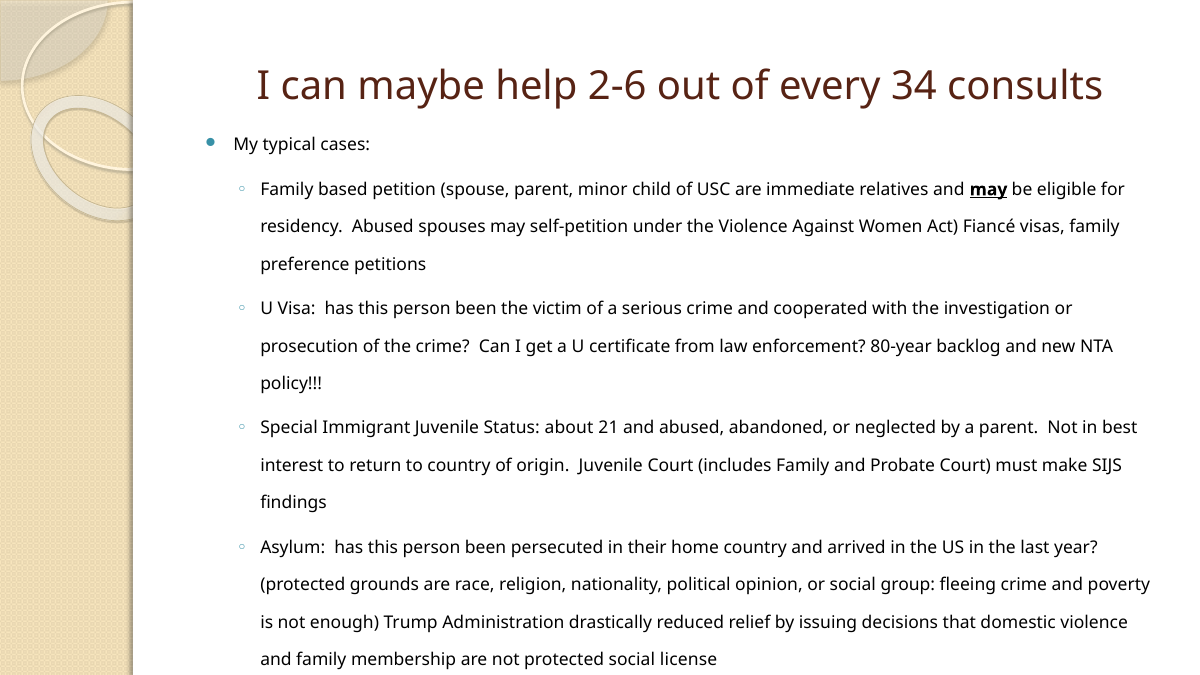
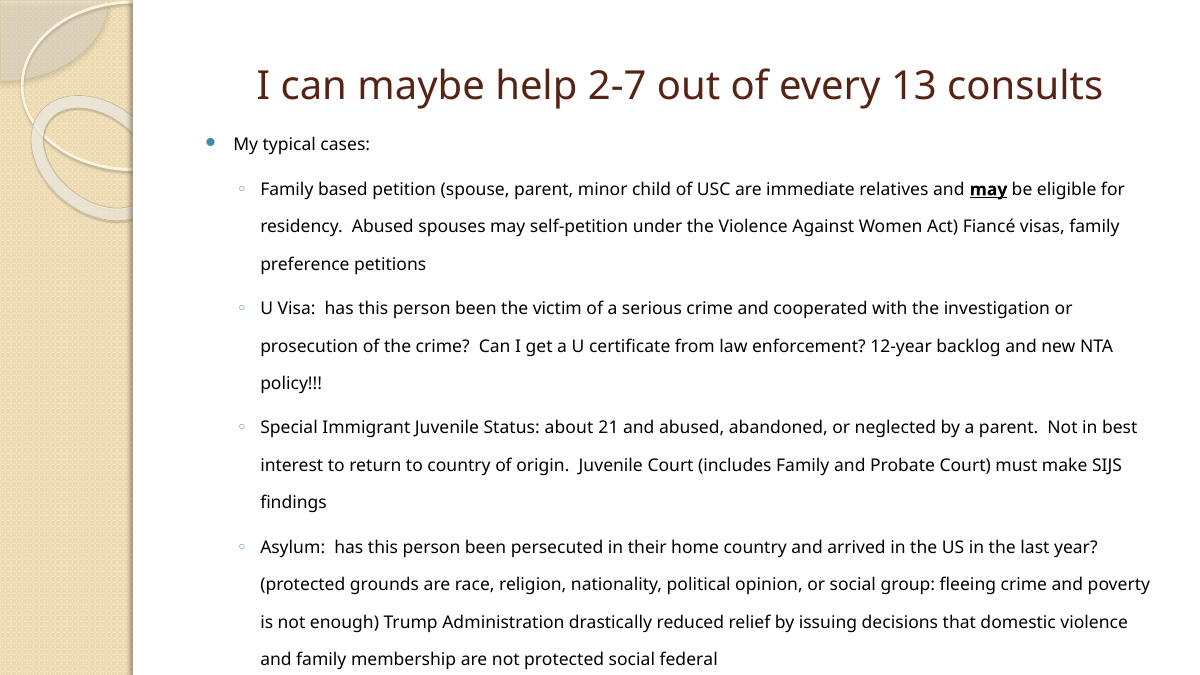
2-6: 2-6 -> 2-7
34: 34 -> 13
80-year: 80-year -> 12-year
license: license -> federal
